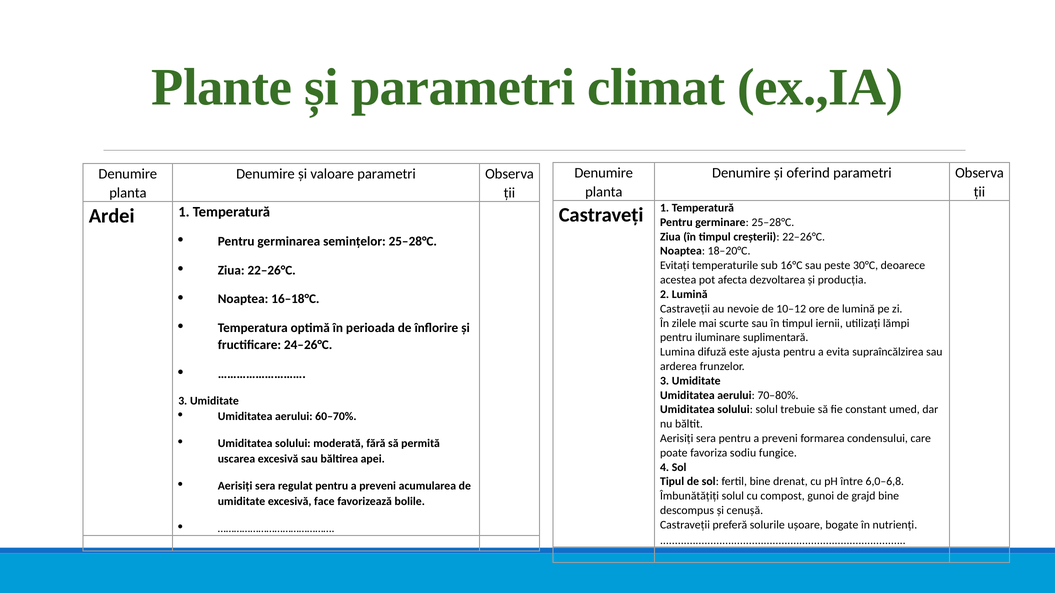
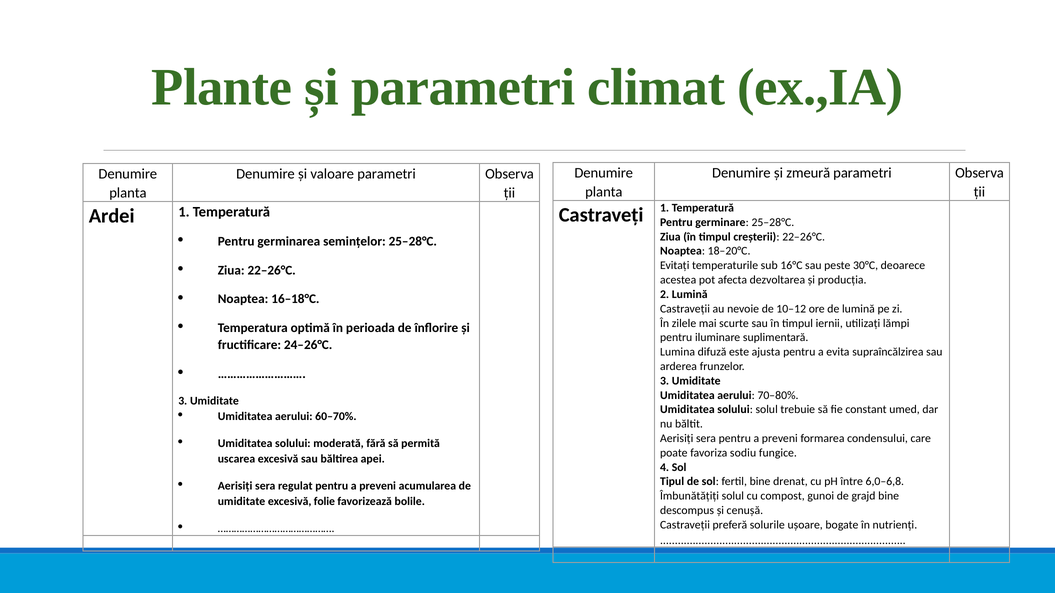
oferind: oferind -> zmeură
face: face -> folie
